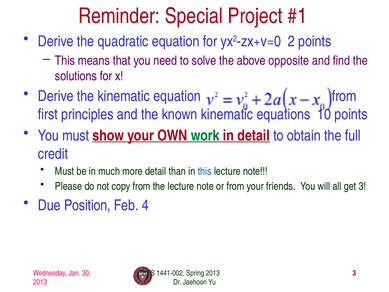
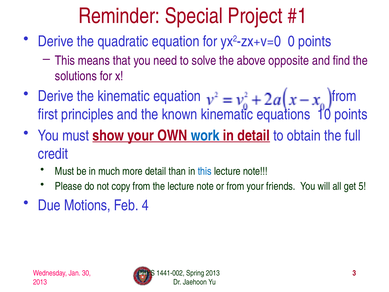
2: 2 -> 0
work colour: green -> blue
get 3: 3 -> 5
Position: Position -> Motions
